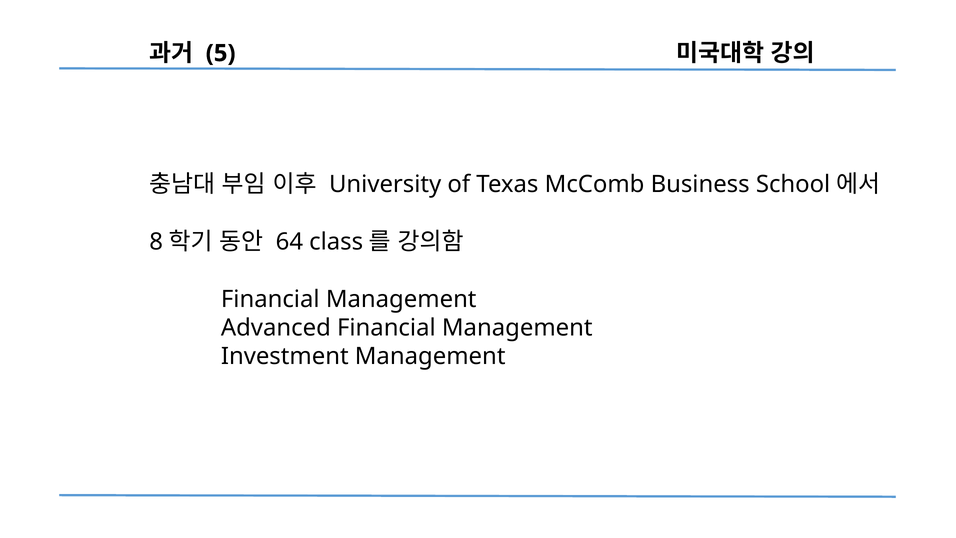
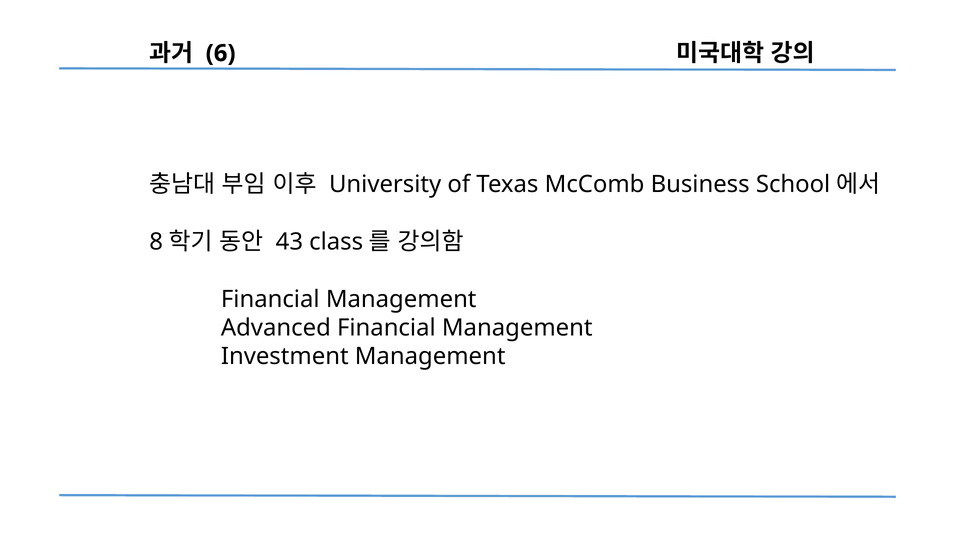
5: 5 -> 6
64: 64 -> 43
